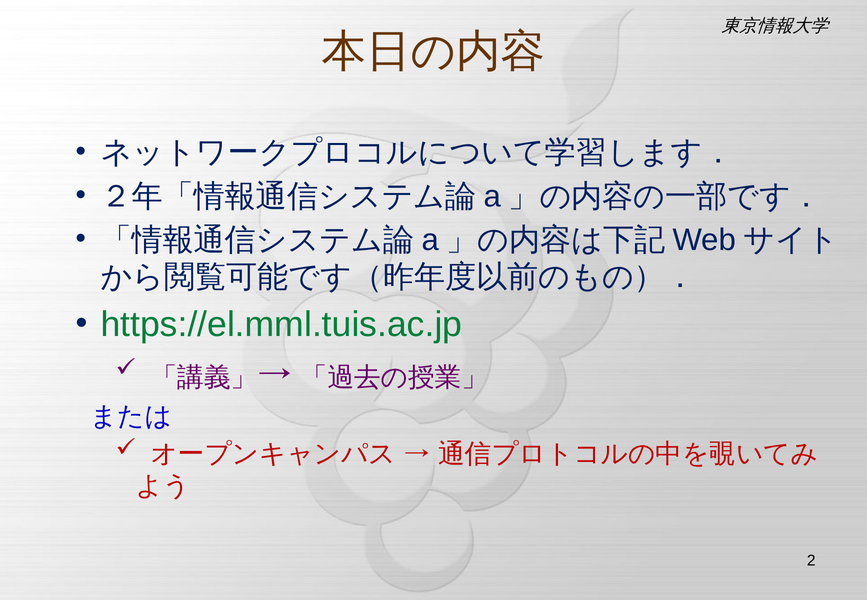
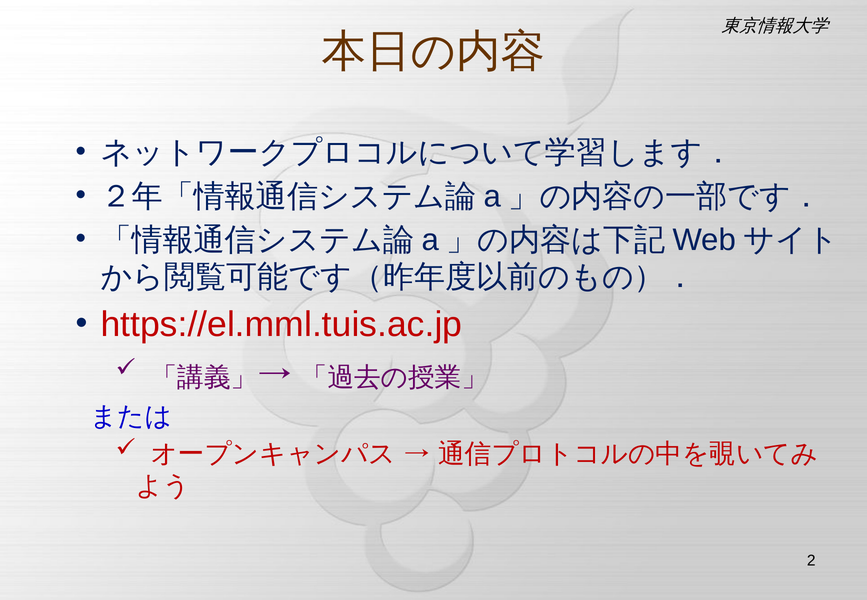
https://el.mml.tuis.ac.jp colour: green -> red
